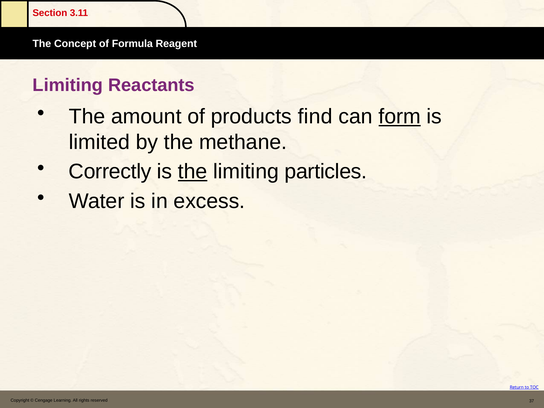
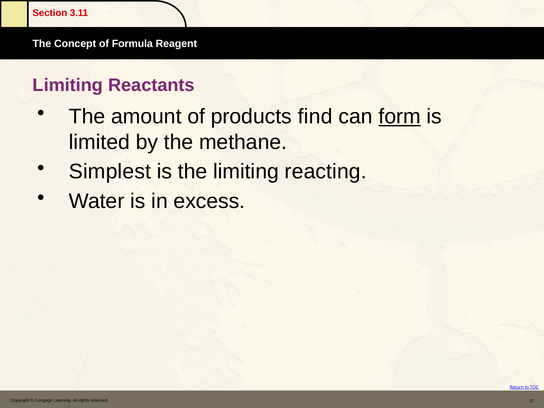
Correctly: Correctly -> Simplest
the at (193, 172) underline: present -> none
particles: particles -> reacting
